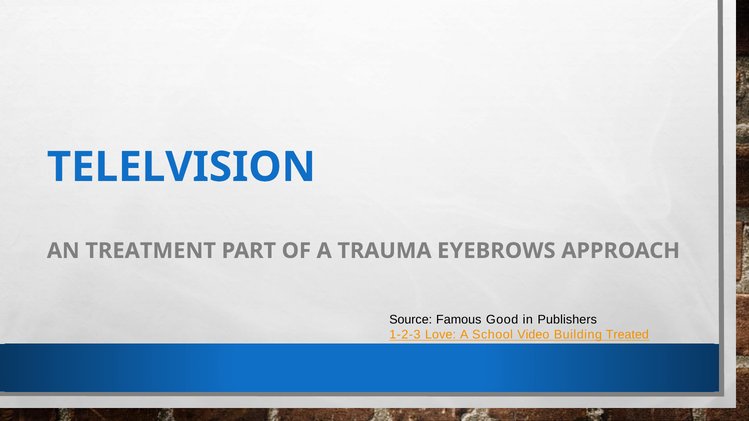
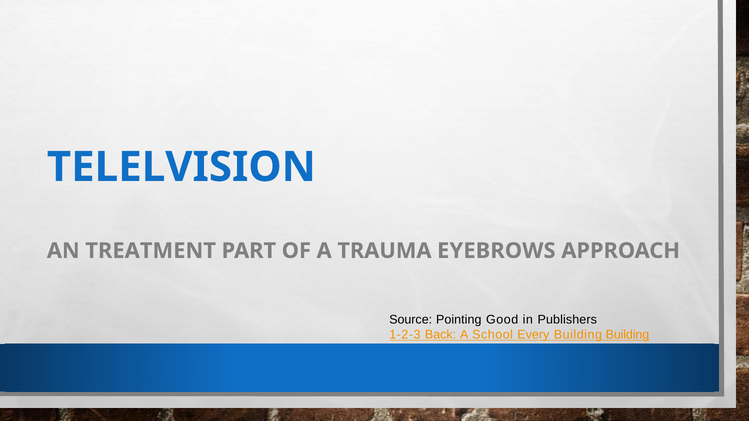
Famous: Famous -> Pointing
Love: Love -> Back
Video: Video -> Every
Building Treated: Treated -> Building
